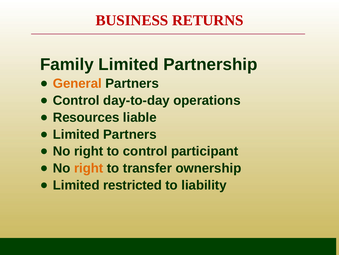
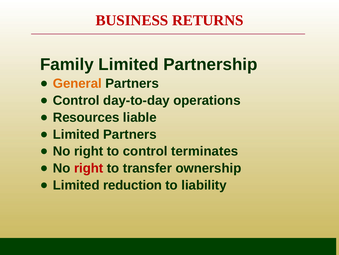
participant: participant -> terminates
right at (89, 168) colour: orange -> red
restricted: restricted -> reduction
